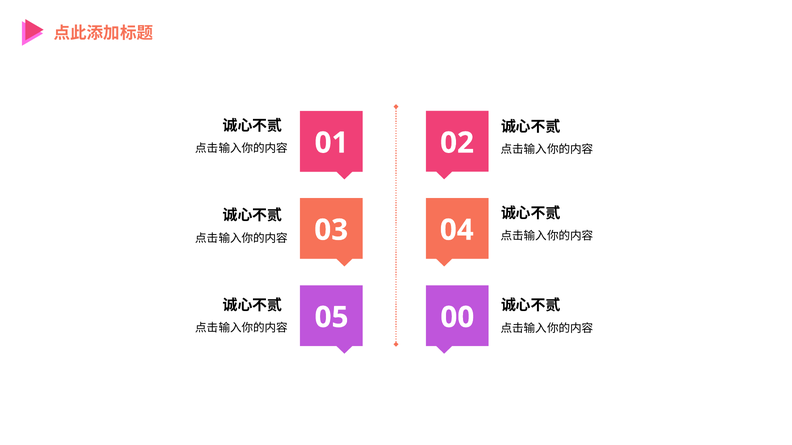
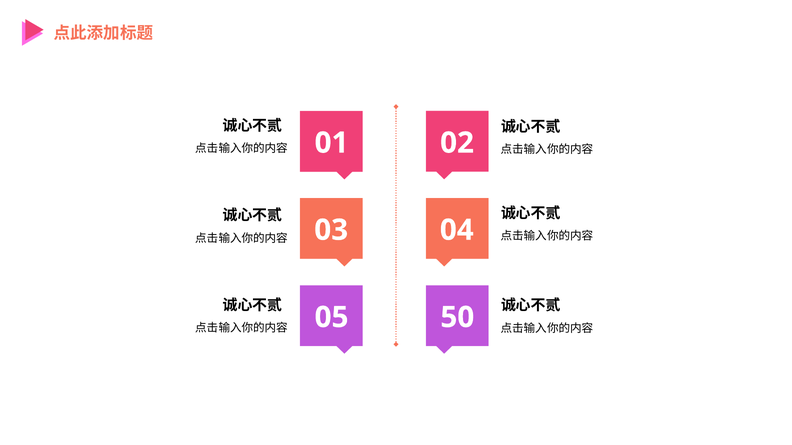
00: 00 -> 50
